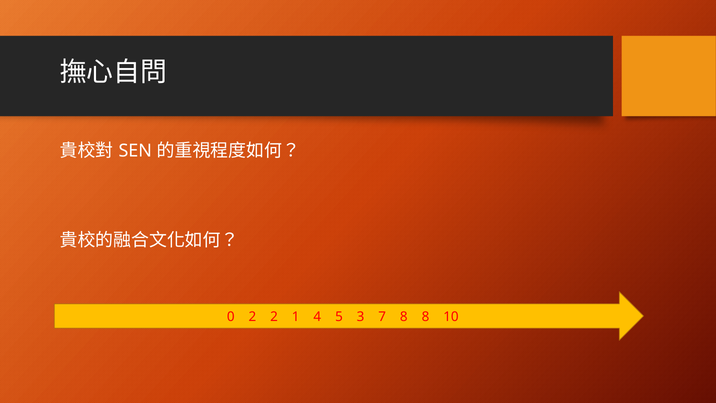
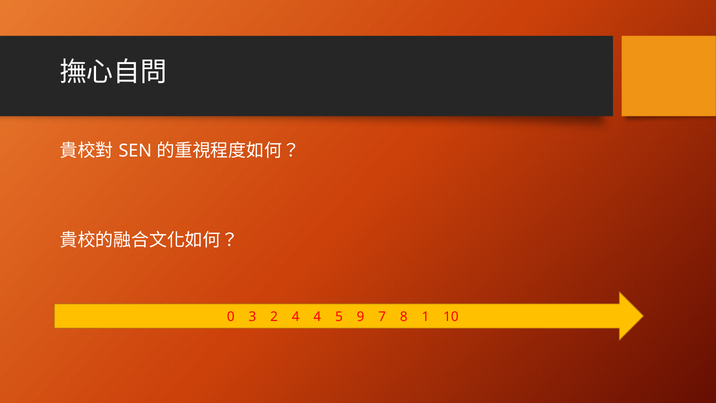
0 2: 2 -> 3
2 1: 1 -> 4
3: 3 -> 9
8 8: 8 -> 1
